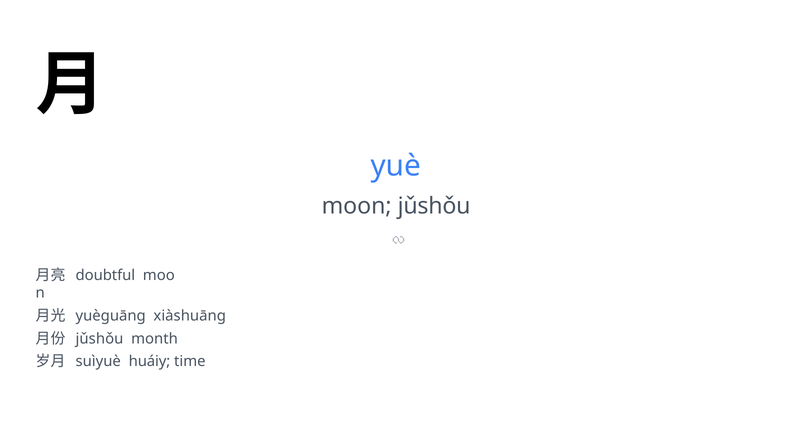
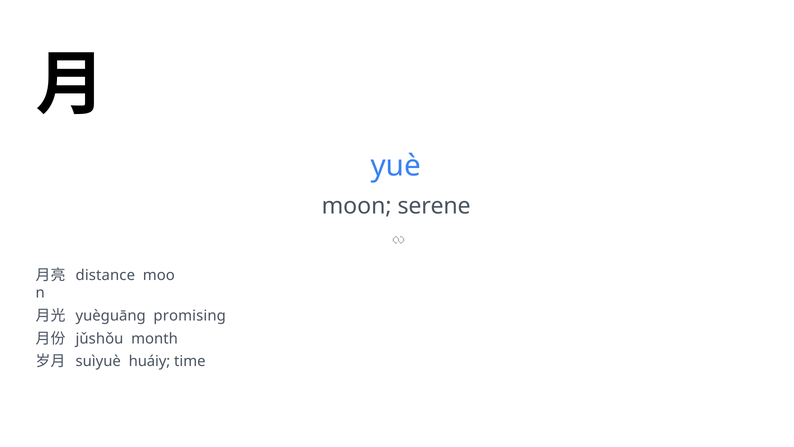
moon jǔshǒu: jǔshǒu -> serene
doubtful: doubtful -> distance
xiàshuāng: xiàshuāng -> promising
